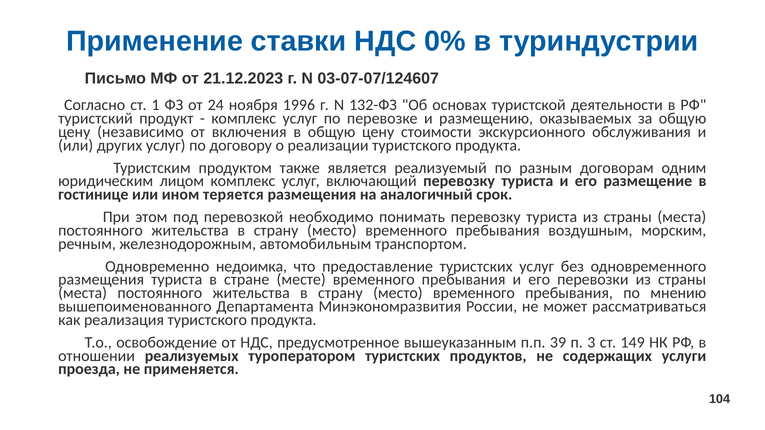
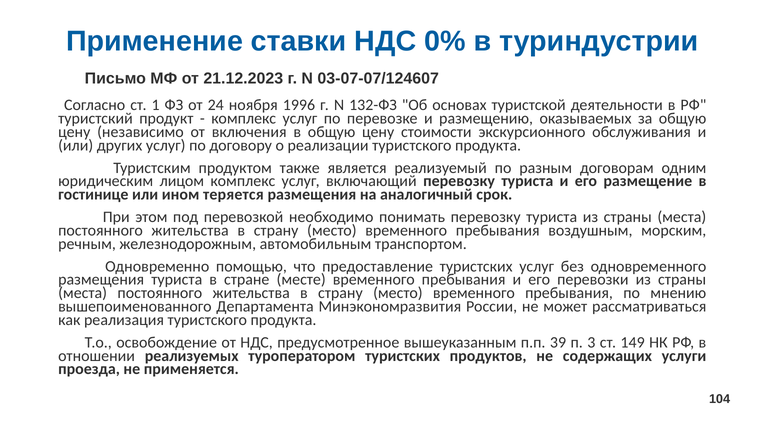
недоимка: недоимка -> помощью
